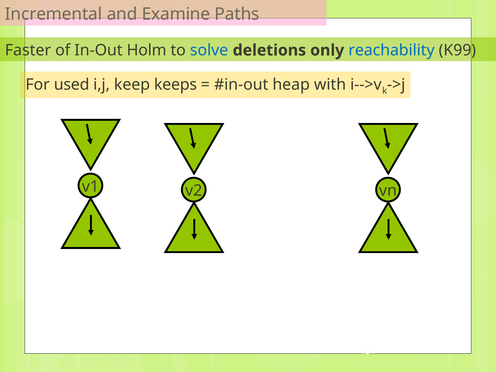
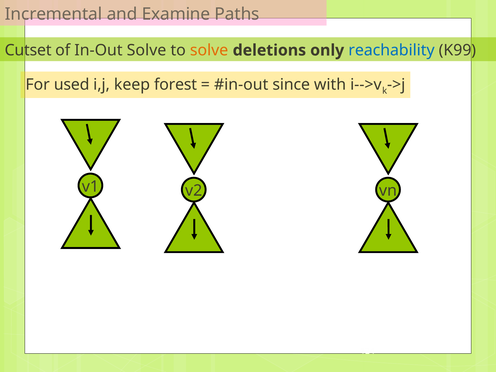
Faster: Faster -> Cutset
In-Out Holm: Holm -> Solve
solve at (209, 50) colour: blue -> orange
keeps: keeps -> forest
heap: heap -> since
